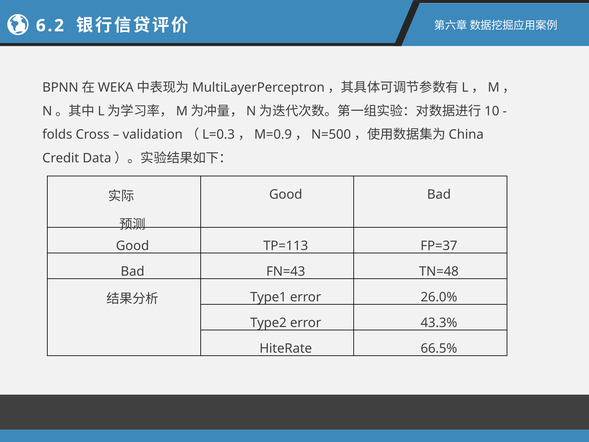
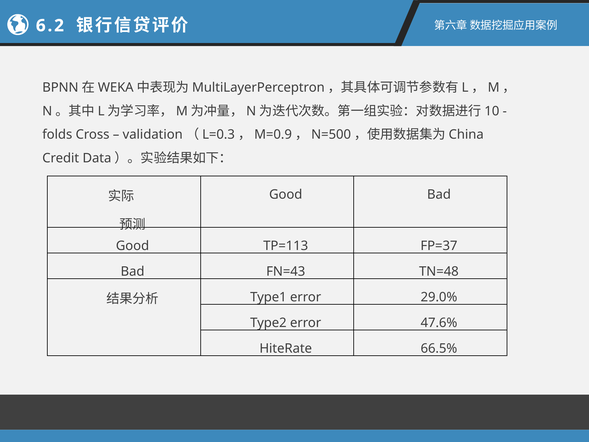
26.0%: 26.0% -> 29.0%
43.3%: 43.3% -> 47.6%
